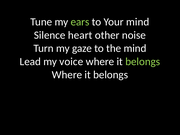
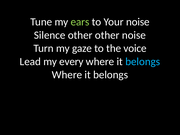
Your mind: mind -> noise
Silence heart: heart -> other
the mind: mind -> voice
voice: voice -> every
belongs at (143, 62) colour: light green -> light blue
